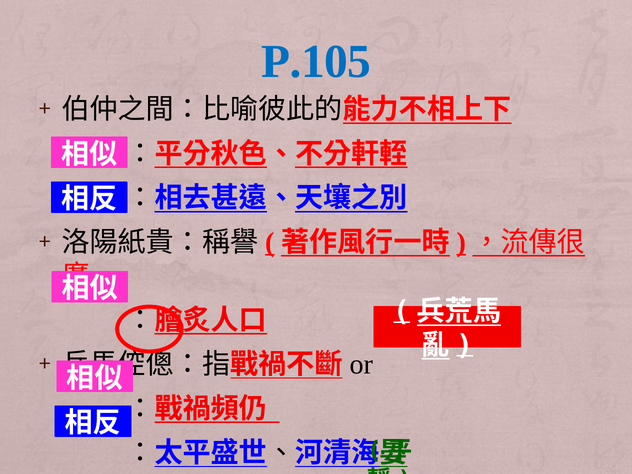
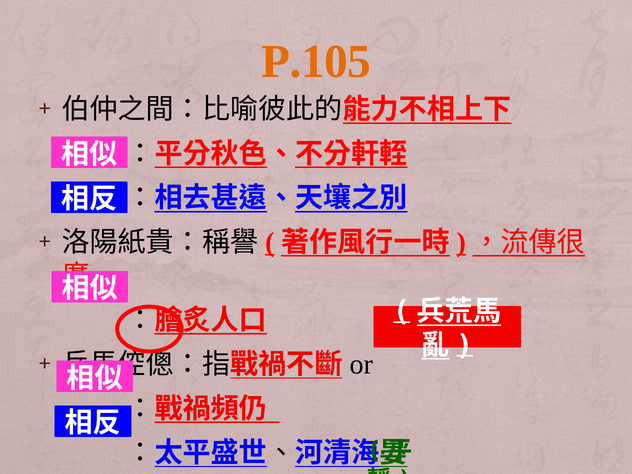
P.105 colour: blue -> orange
